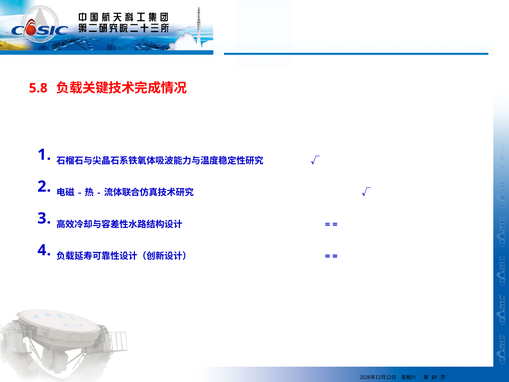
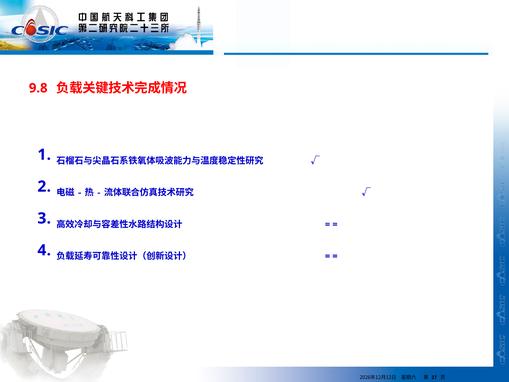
5.8: 5.8 -> 9.8
